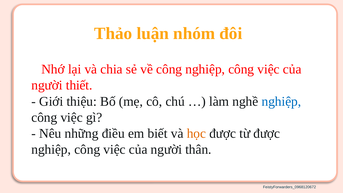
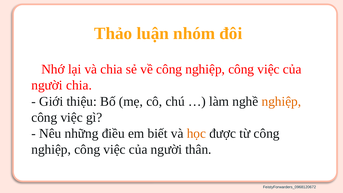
người thiết: thiết -> chia
nghiệp at (281, 101) colour: blue -> orange
từ được: được -> công
